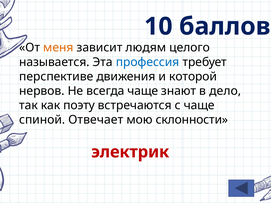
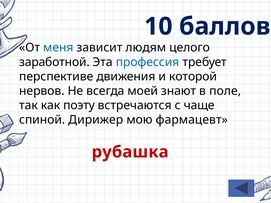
меня colour: orange -> blue
называется: называется -> заработной
всегда чаще: чаще -> моей
дело: дело -> поле
Отвечает: Отвечает -> Дирижер
склонности: склонности -> фармацевт
электрик: электрик -> рубашка
